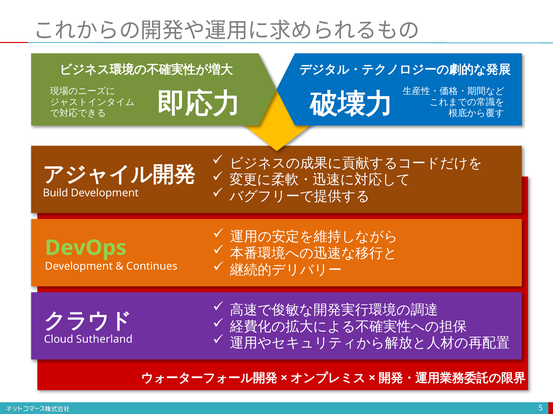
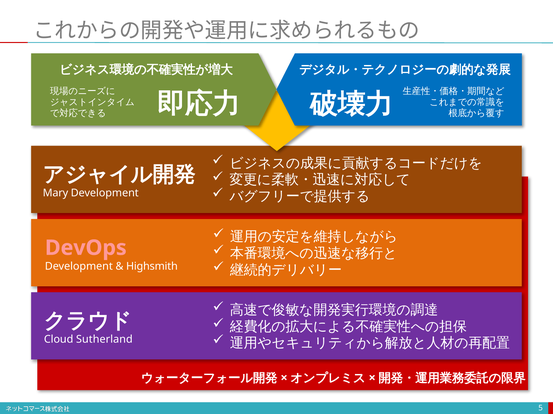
Build: Build -> Mary
DevOps colour: light green -> pink
Continues: Continues -> Highsmith
